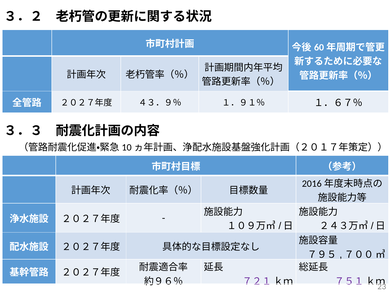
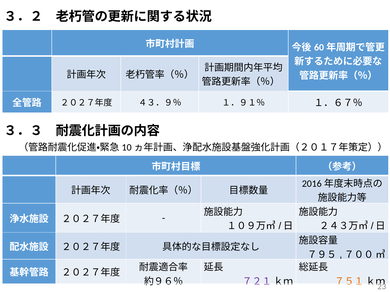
７５１ colour: purple -> orange
